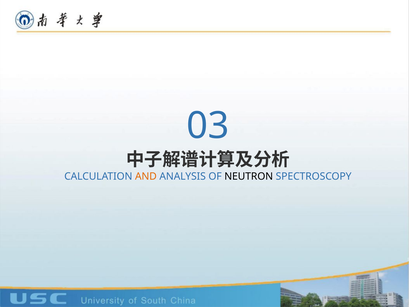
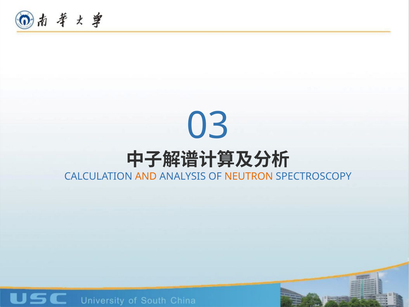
NEUTRON colour: black -> orange
